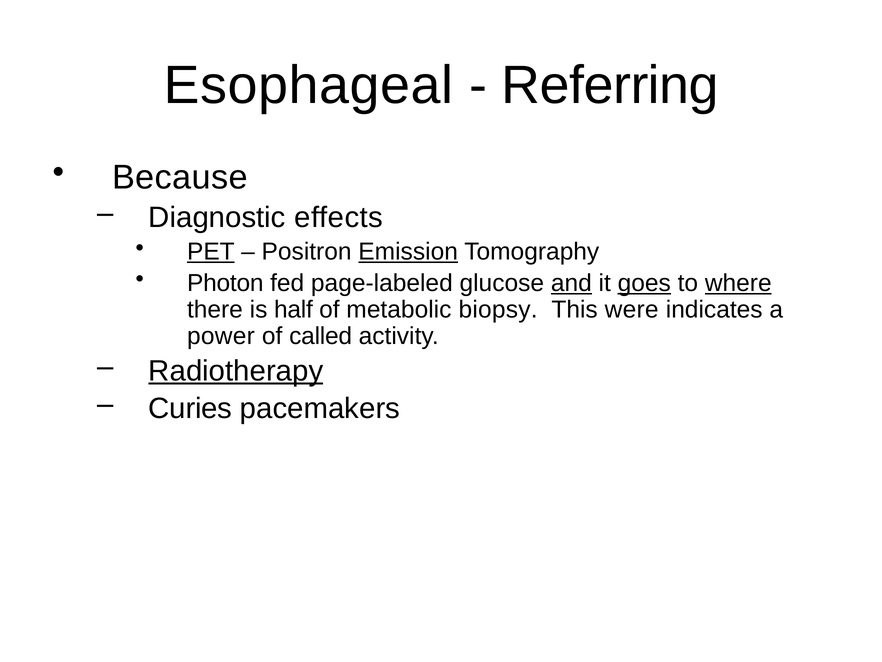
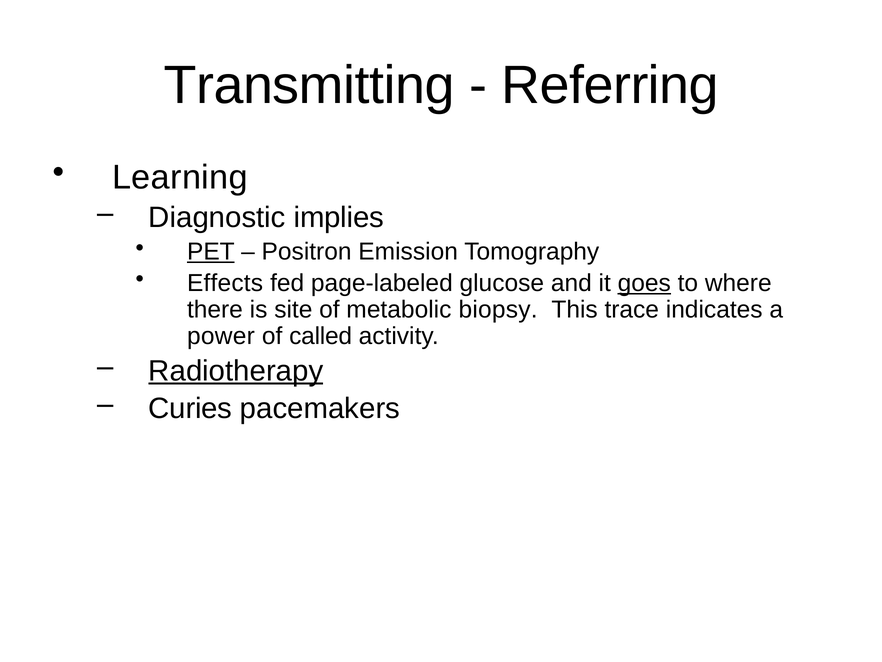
Esophageal: Esophageal -> Transmitting
Because: Because -> Learning
effects: effects -> implies
Emission underline: present -> none
Photon: Photon -> Effects
and underline: present -> none
where underline: present -> none
half: half -> site
were: were -> trace
